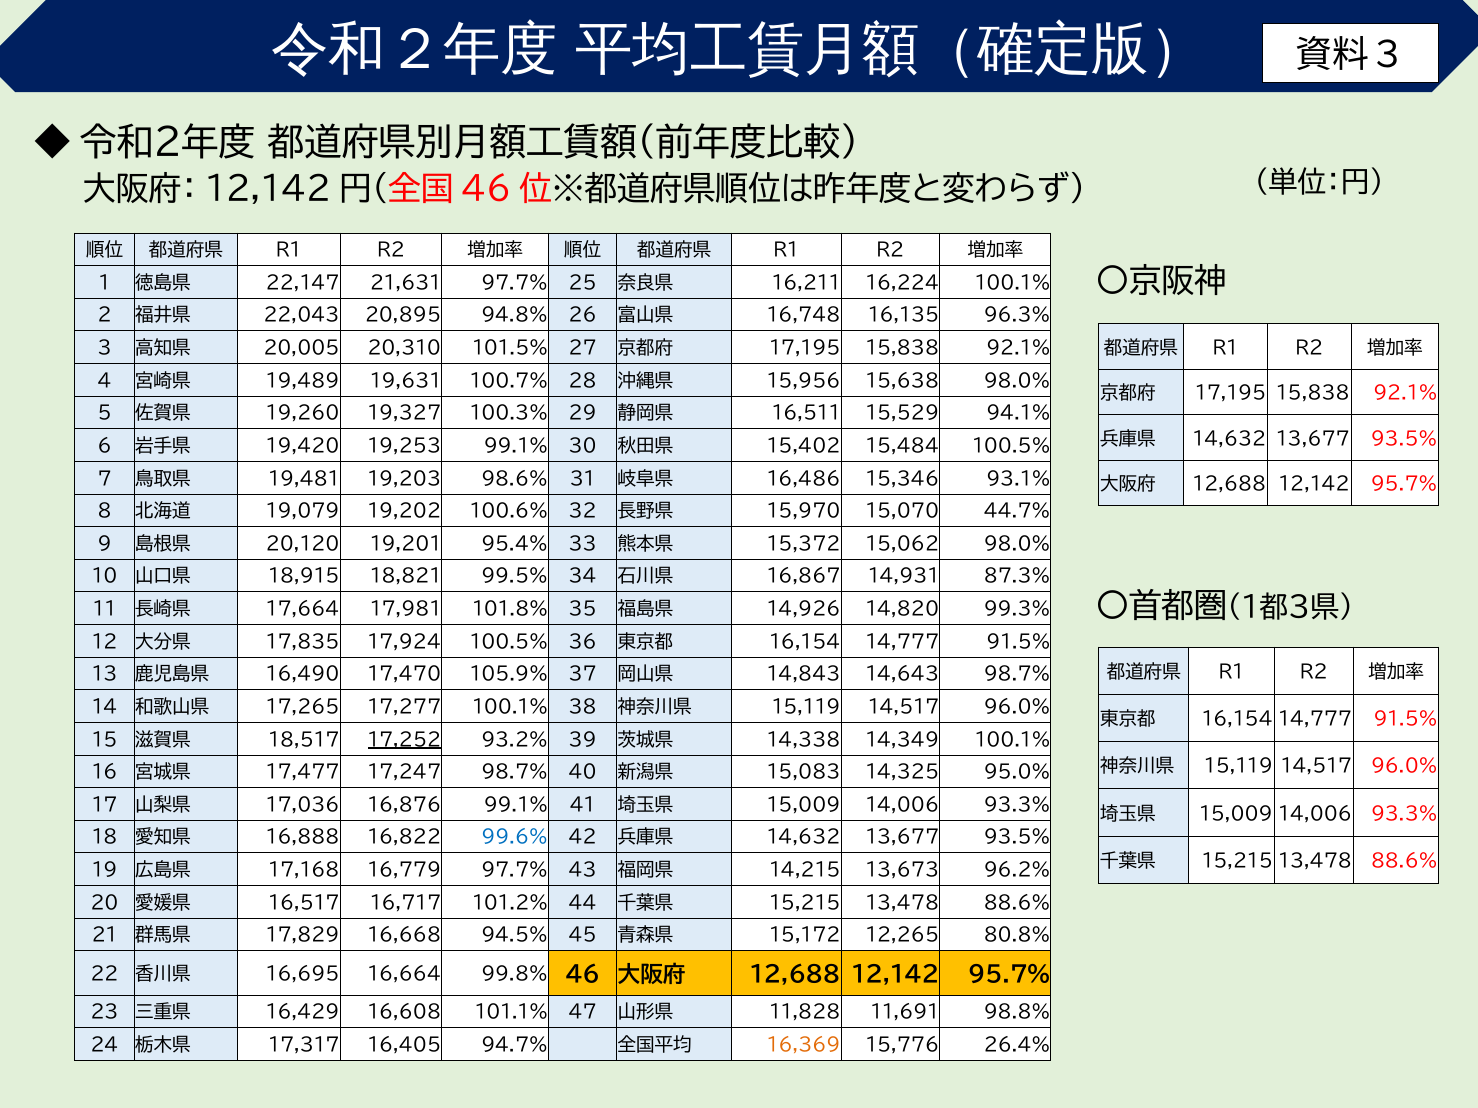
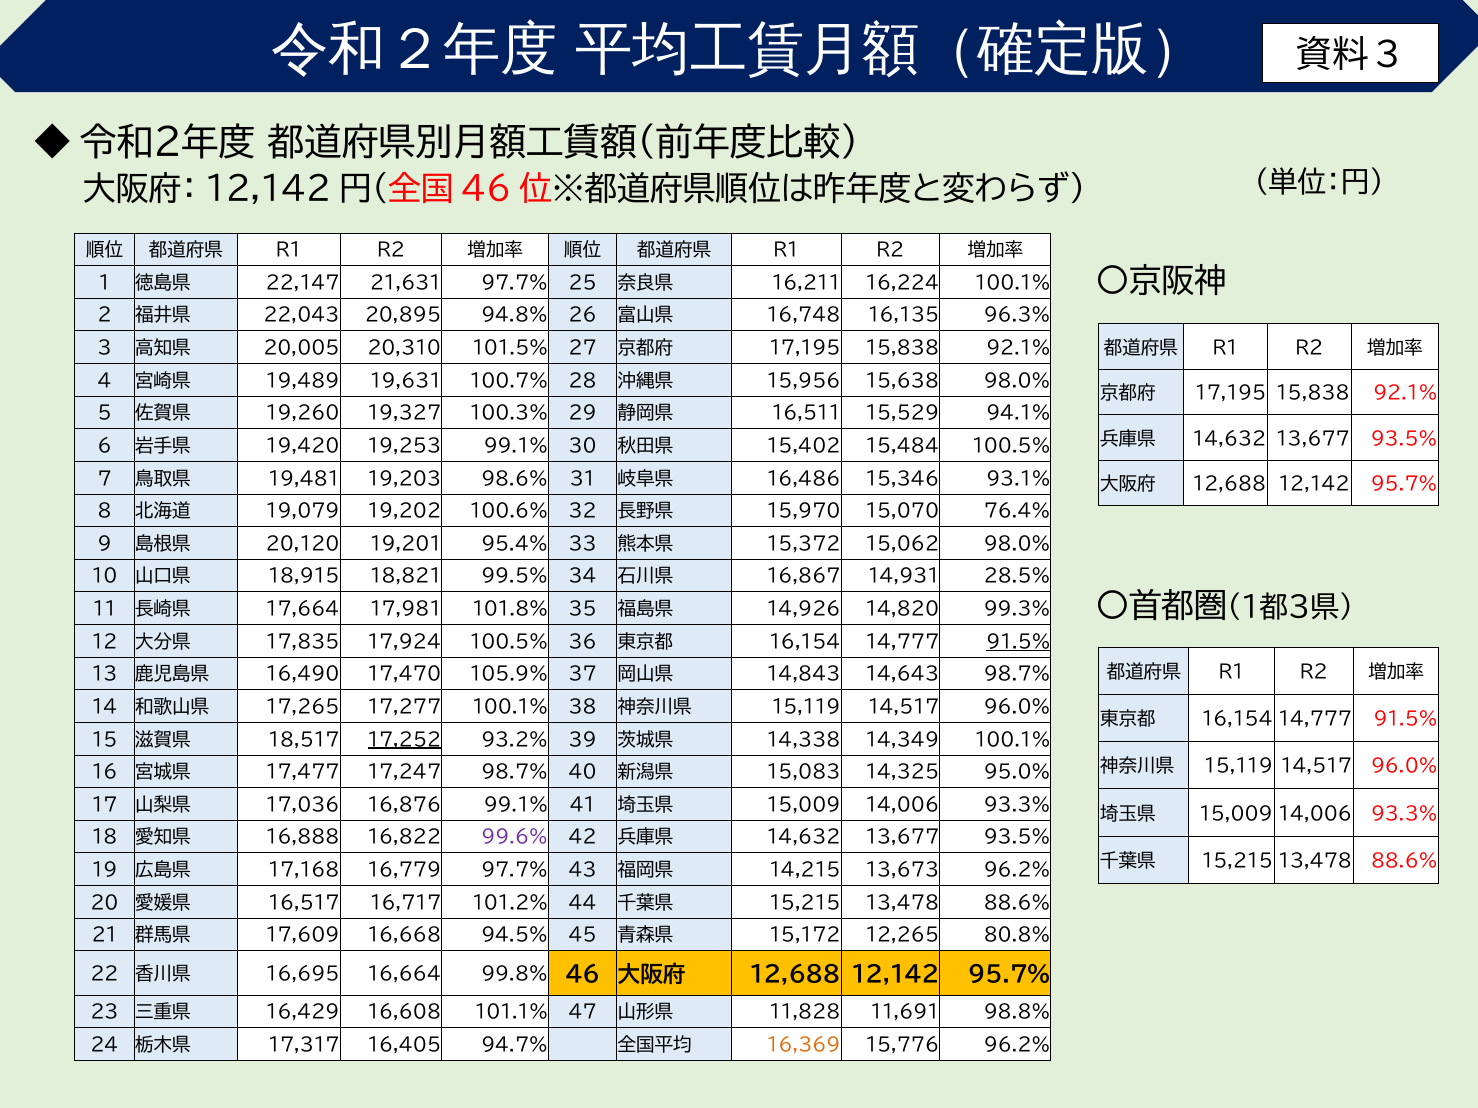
44.7%: 44.7% -> 76.4%
87.3%: 87.3% -> 28.5%
91.5% at (1018, 642) underline: none -> present
99.6% colour: blue -> purple
17,829: 17,829 -> 17,609
15,776 26.4%: 26.4% -> 96.2%
